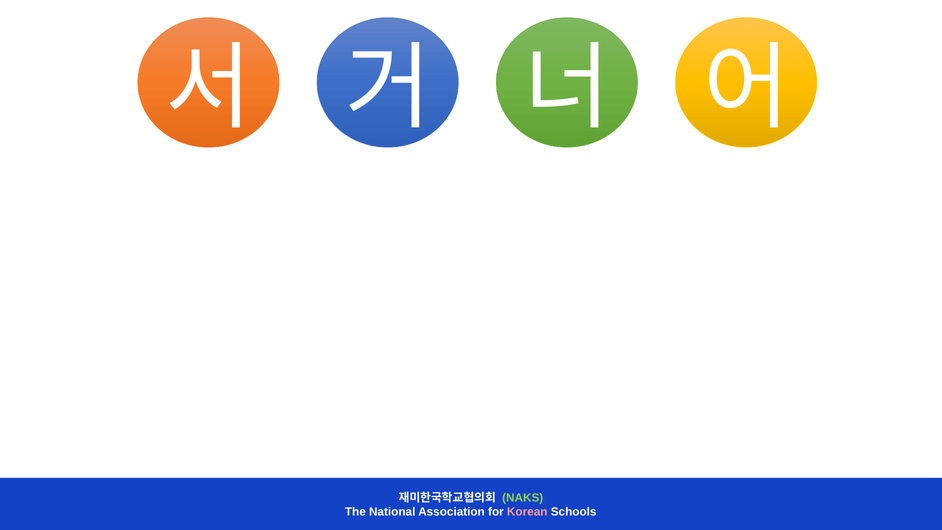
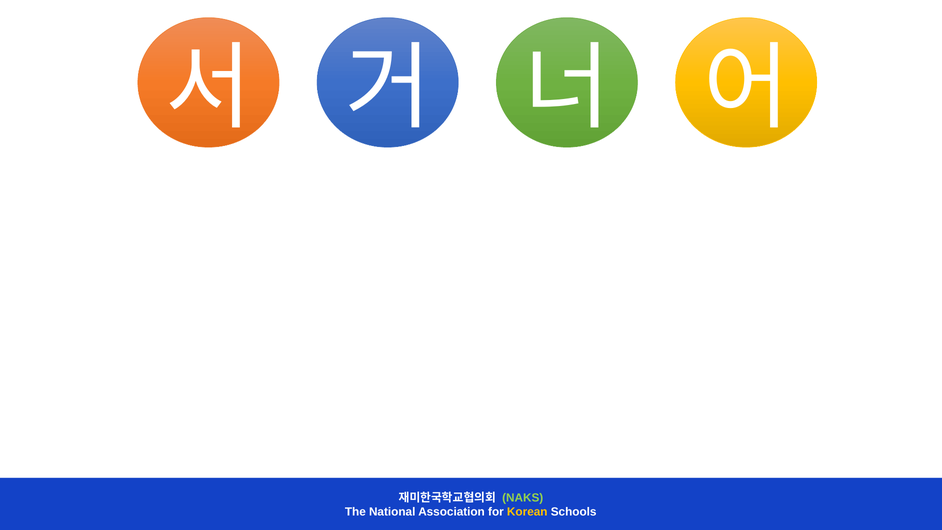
Korean colour: pink -> yellow
